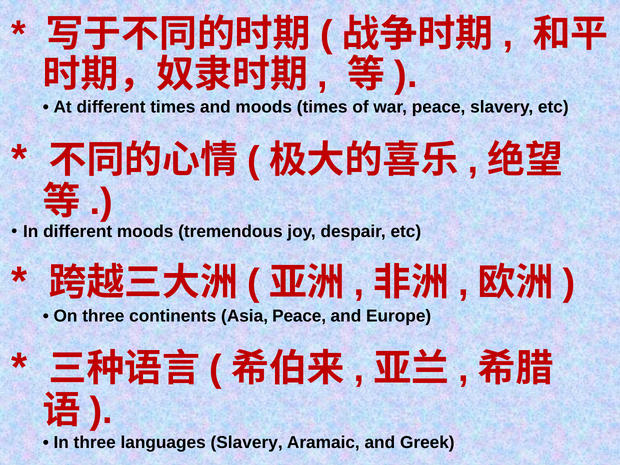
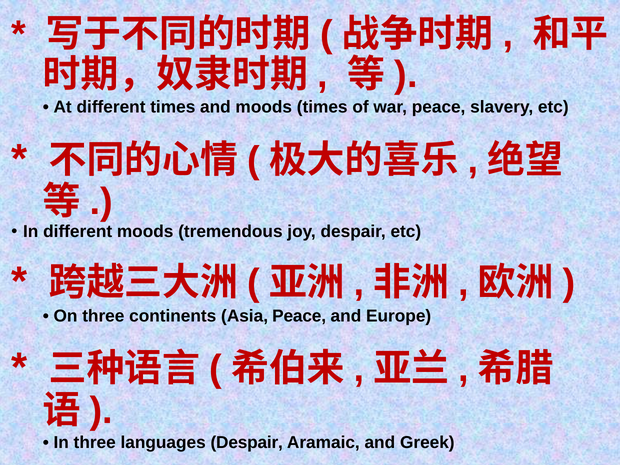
languages Slavery: Slavery -> Despair
